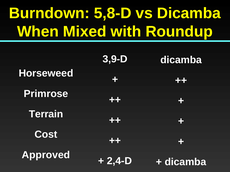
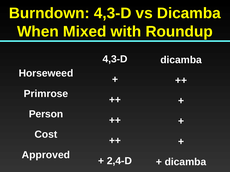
Burndown 5,8-D: 5,8-D -> 4,3-D
3,9-D at (115, 59): 3,9-D -> 4,3-D
Terrain: Terrain -> Person
